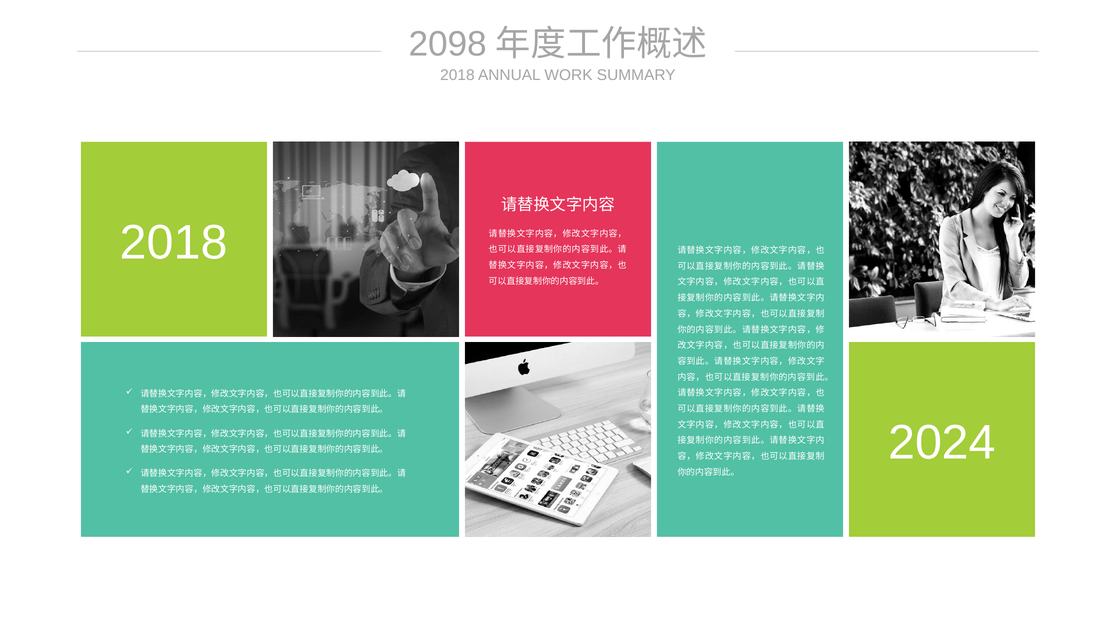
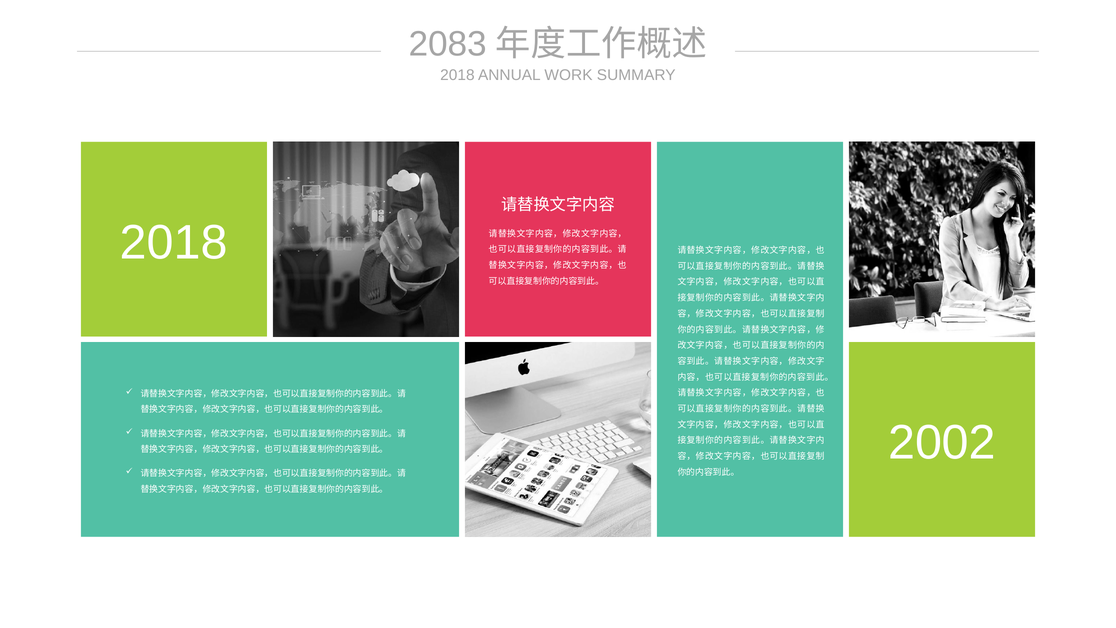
2098: 2098 -> 2083
2024: 2024 -> 2002
